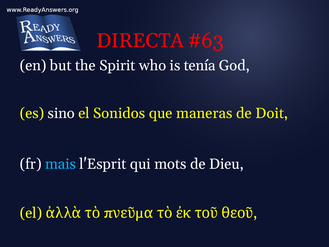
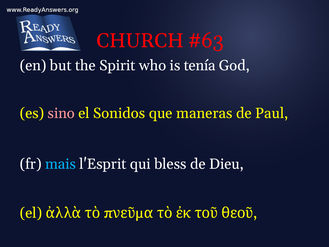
DIRECTA: DIRECTA -> CHURCH
sino colour: white -> pink
Doit: Doit -> Paul
mots: mots -> bless
